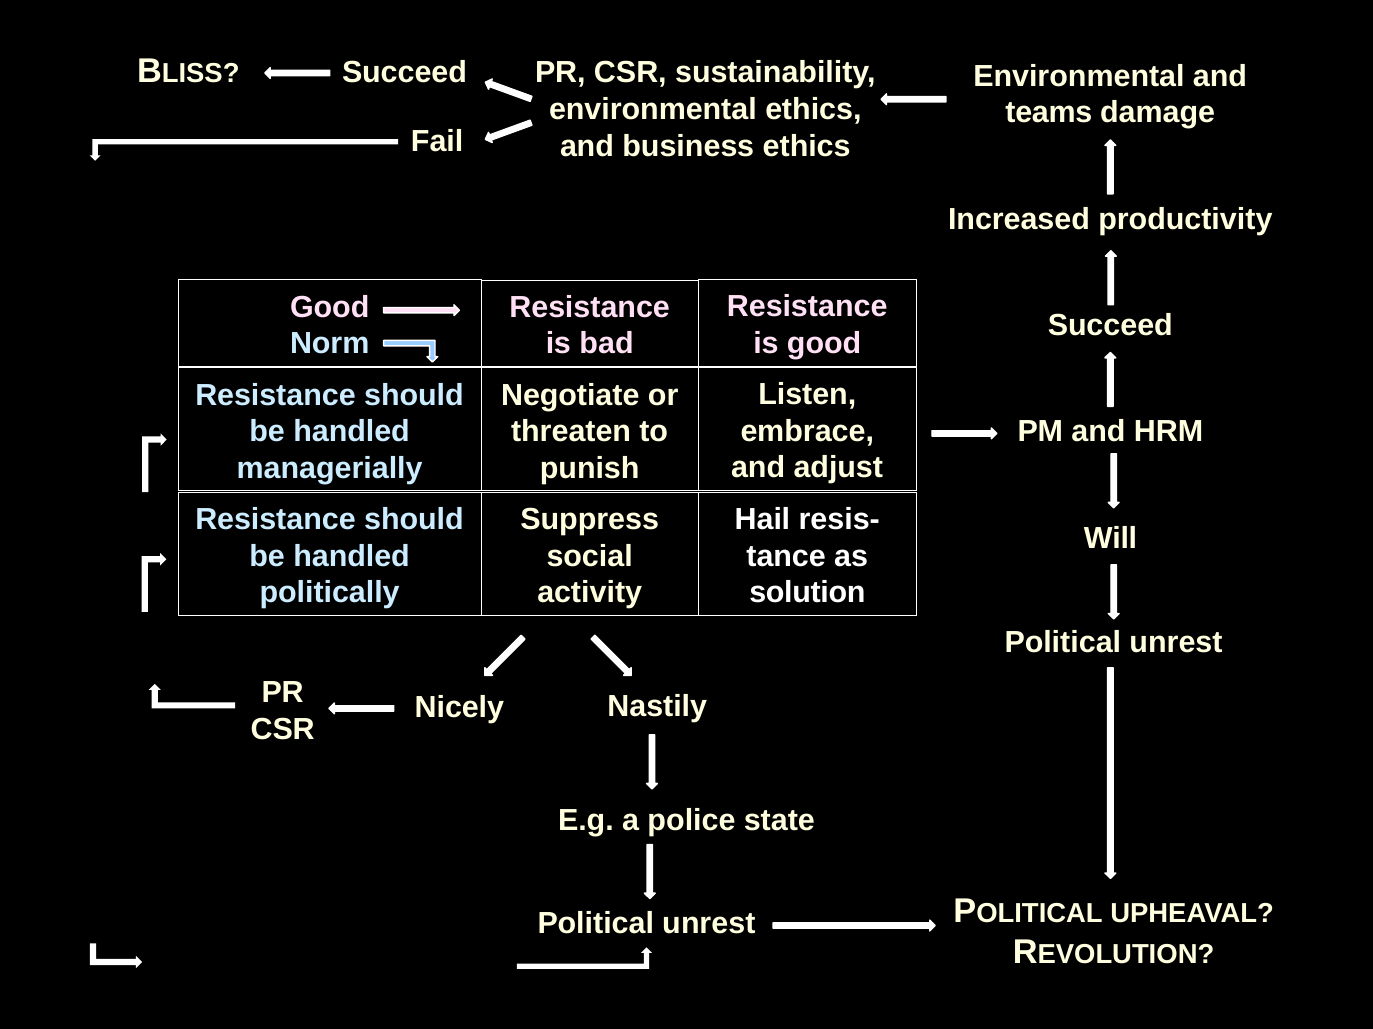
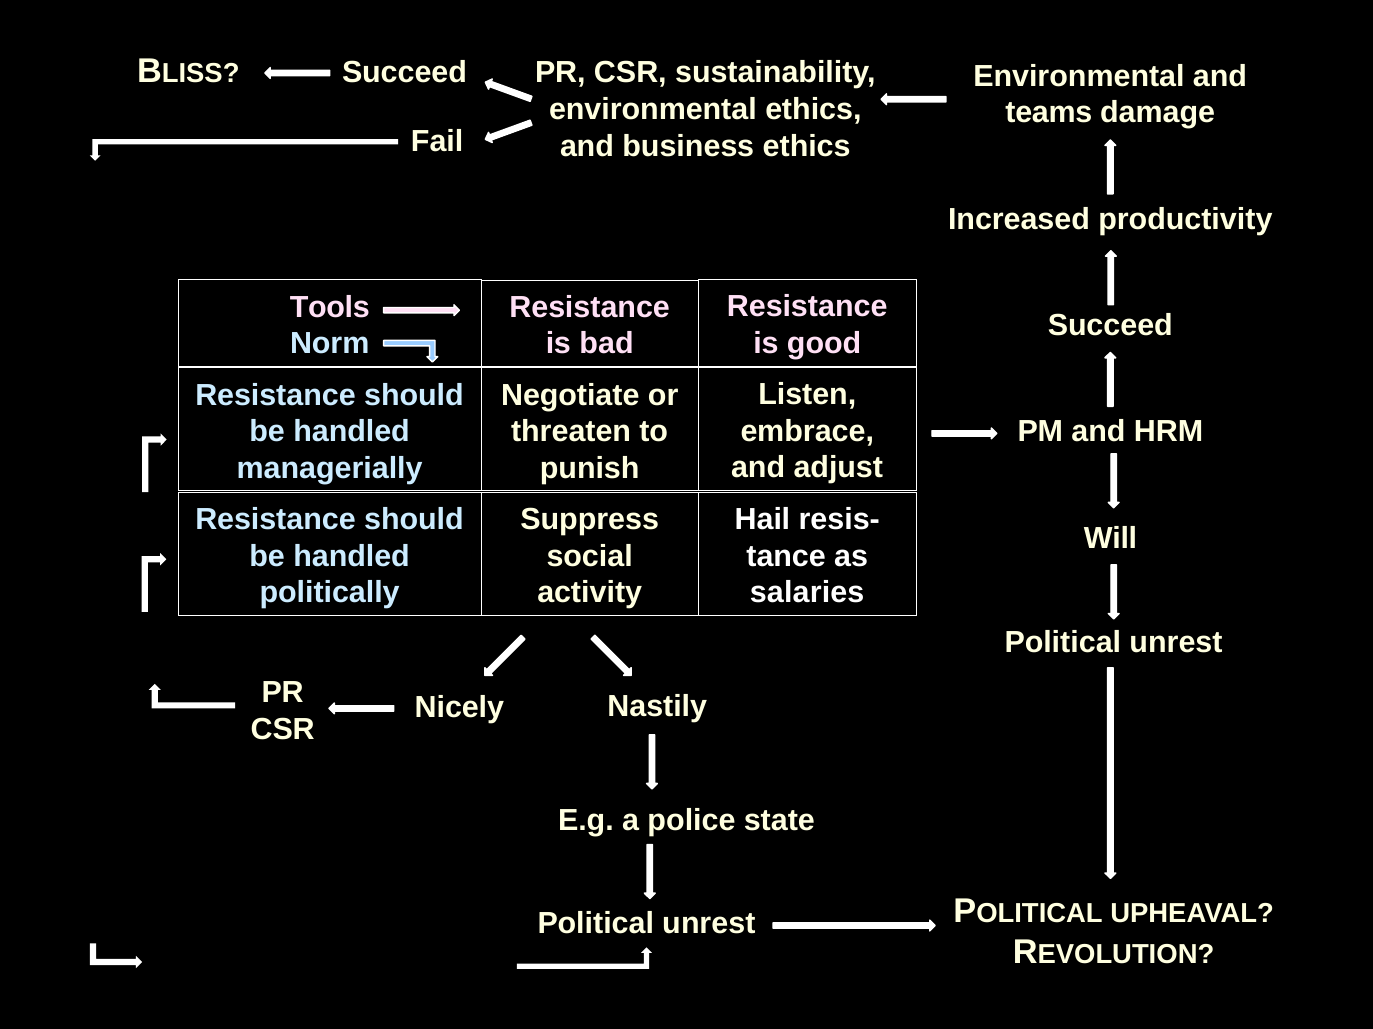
Good at (330, 307): Good -> Tools
solution: solution -> salaries
